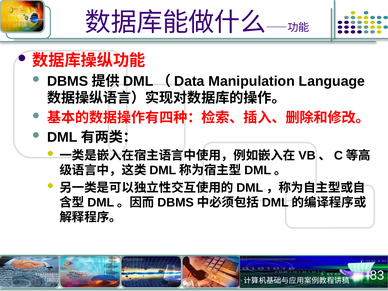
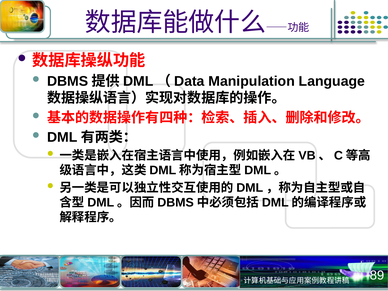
83: 83 -> 89
